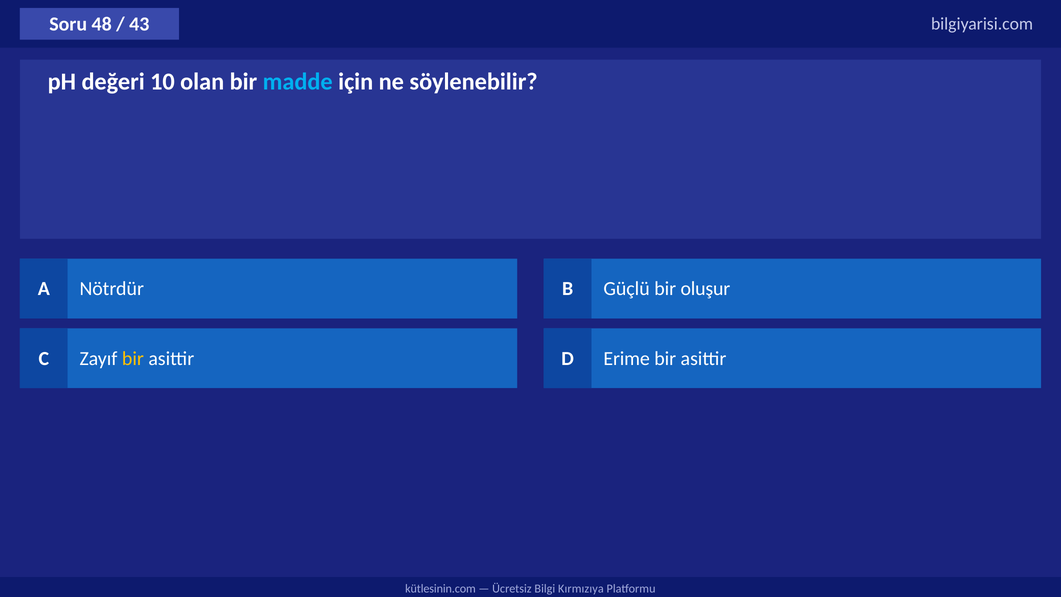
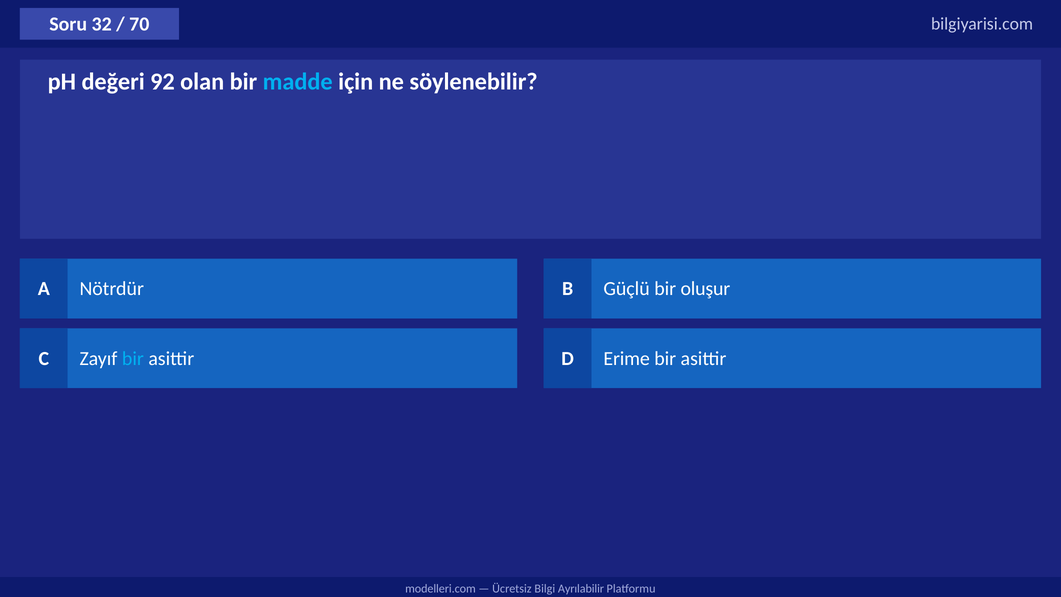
48: 48 -> 32
43: 43 -> 70
10: 10 -> 92
bir at (133, 358) colour: yellow -> light blue
kütlesinin.com: kütlesinin.com -> modelleri.com
Kırmızıya: Kırmızıya -> Ayrılabilir
